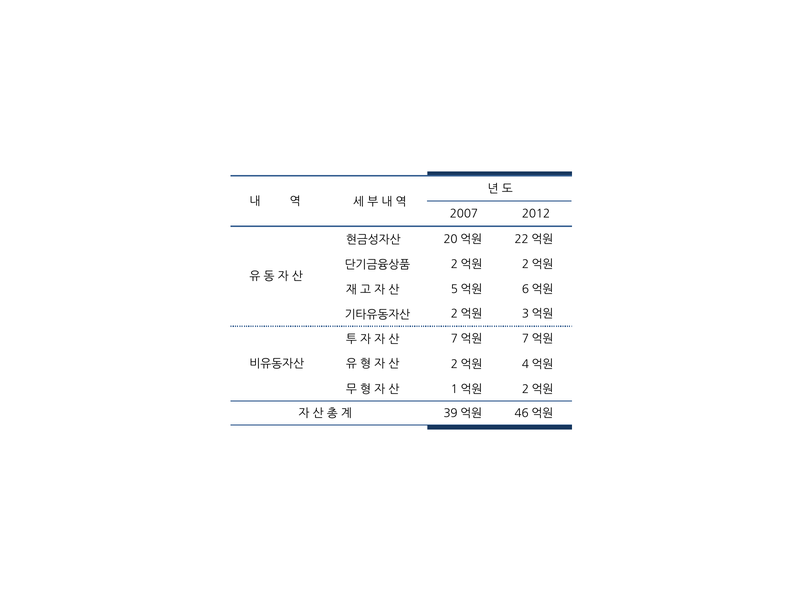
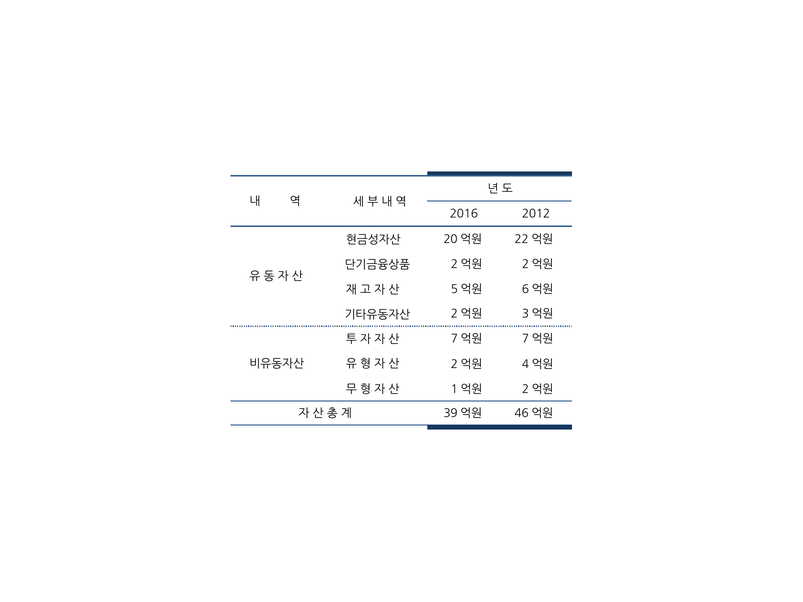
2007: 2007 -> 2016
